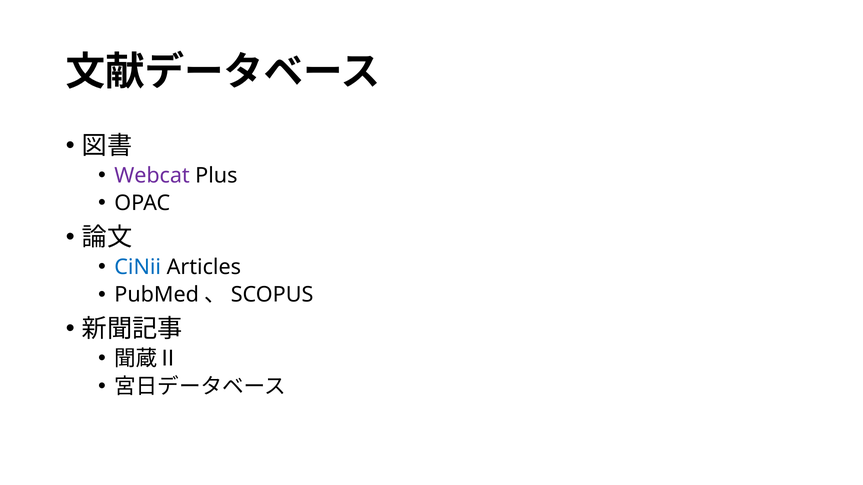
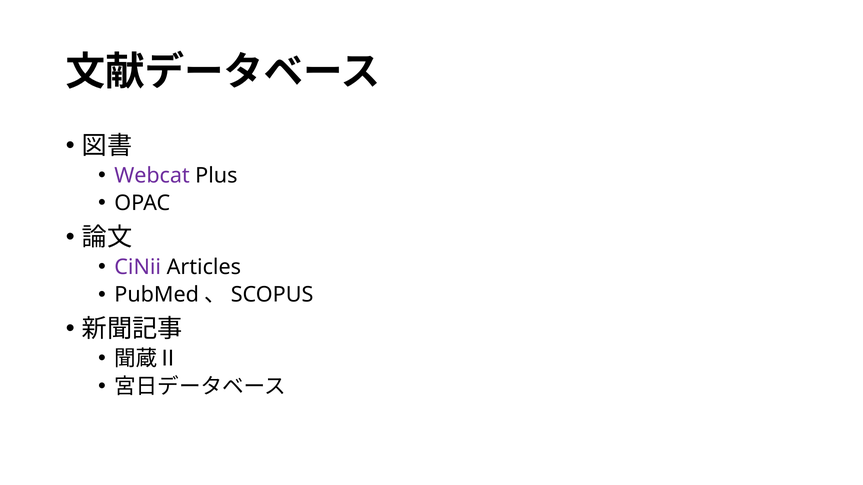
CiNii colour: blue -> purple
